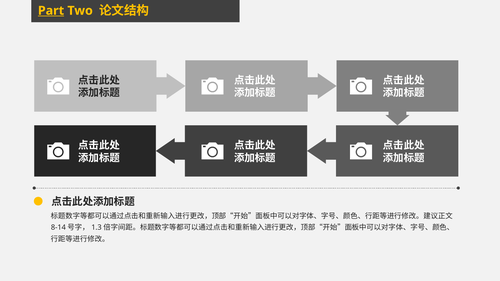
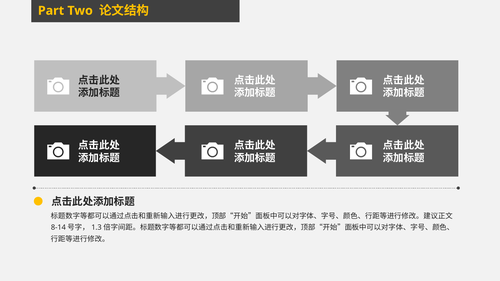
Part underline: present -> none
